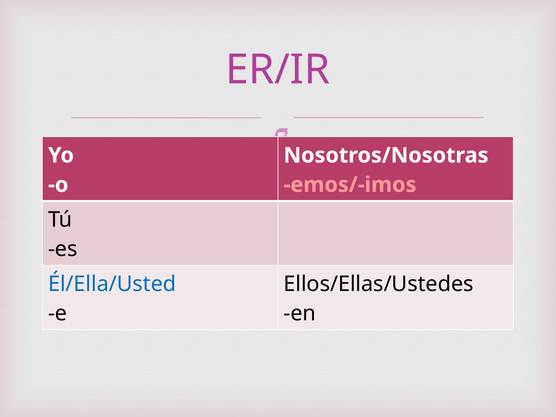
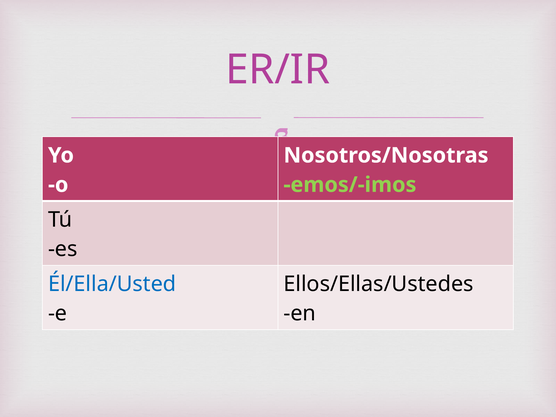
emos/-imos colour: pink -> light green
